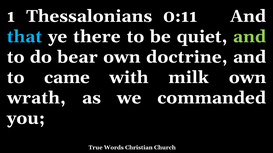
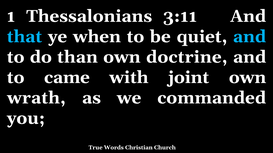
0:11: 0:11 -> 3:11
there: there -> when
and at (250, 37) colour: light green -> light blue
bear: bear -> than
milk: milk -> joint
